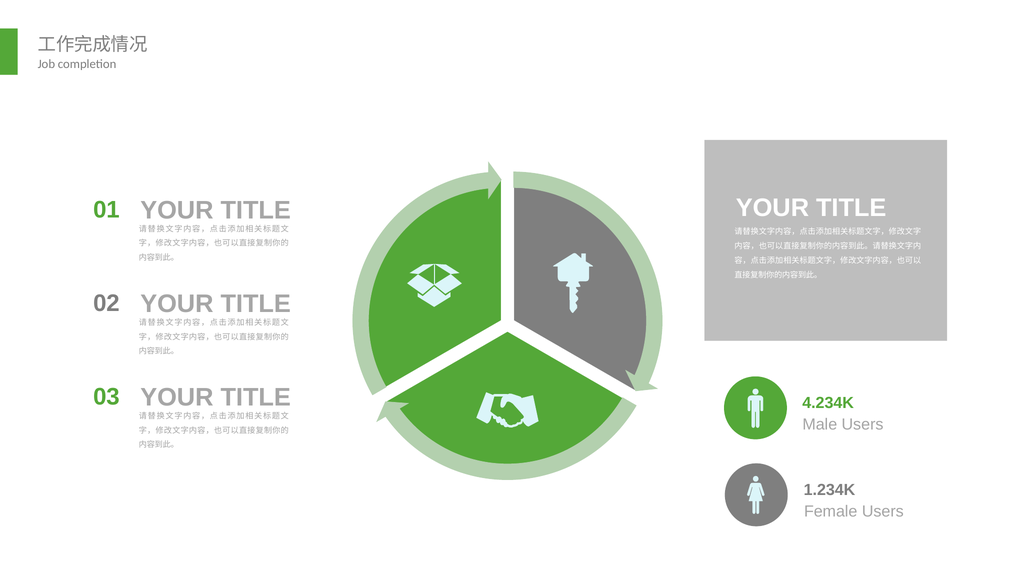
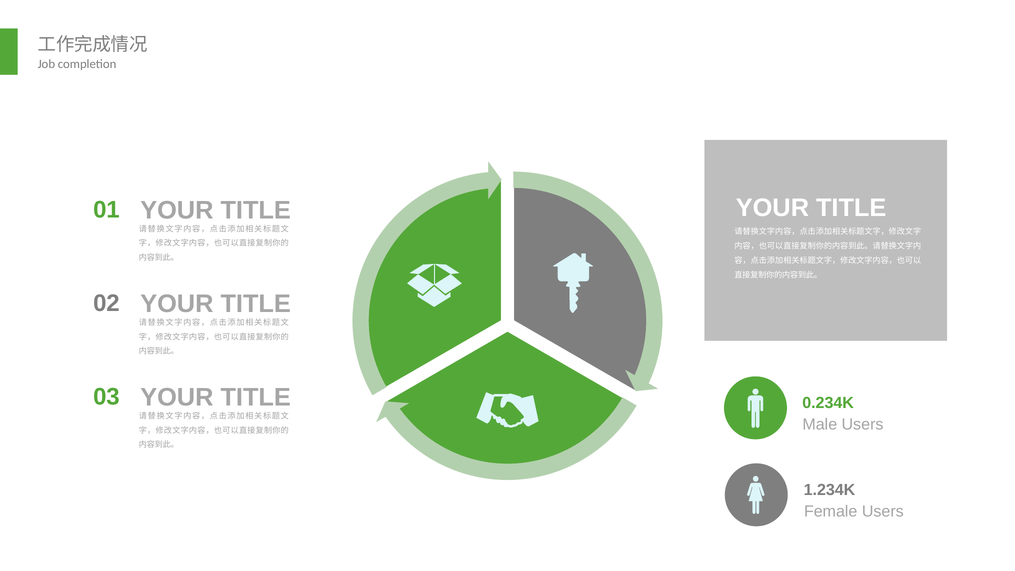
4.234K: 4.234K -> 0.234K
